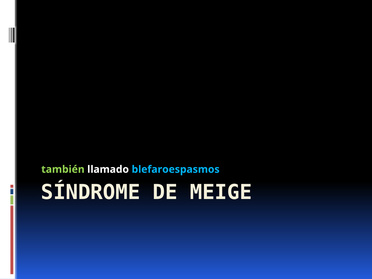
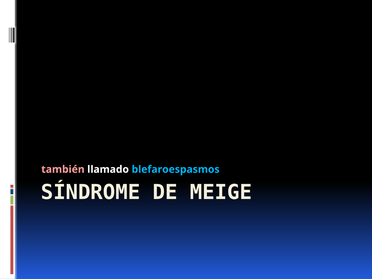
también colour: light green -> pink
